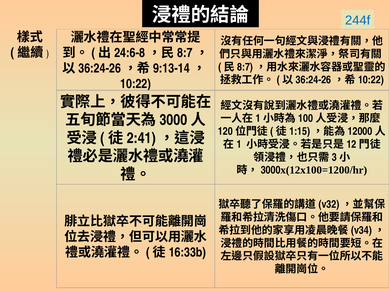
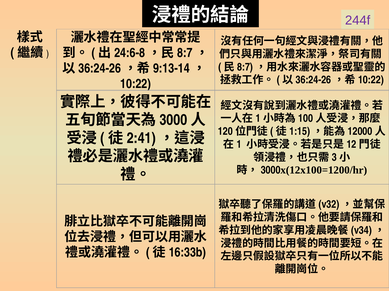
244f colour: blue -> purple
